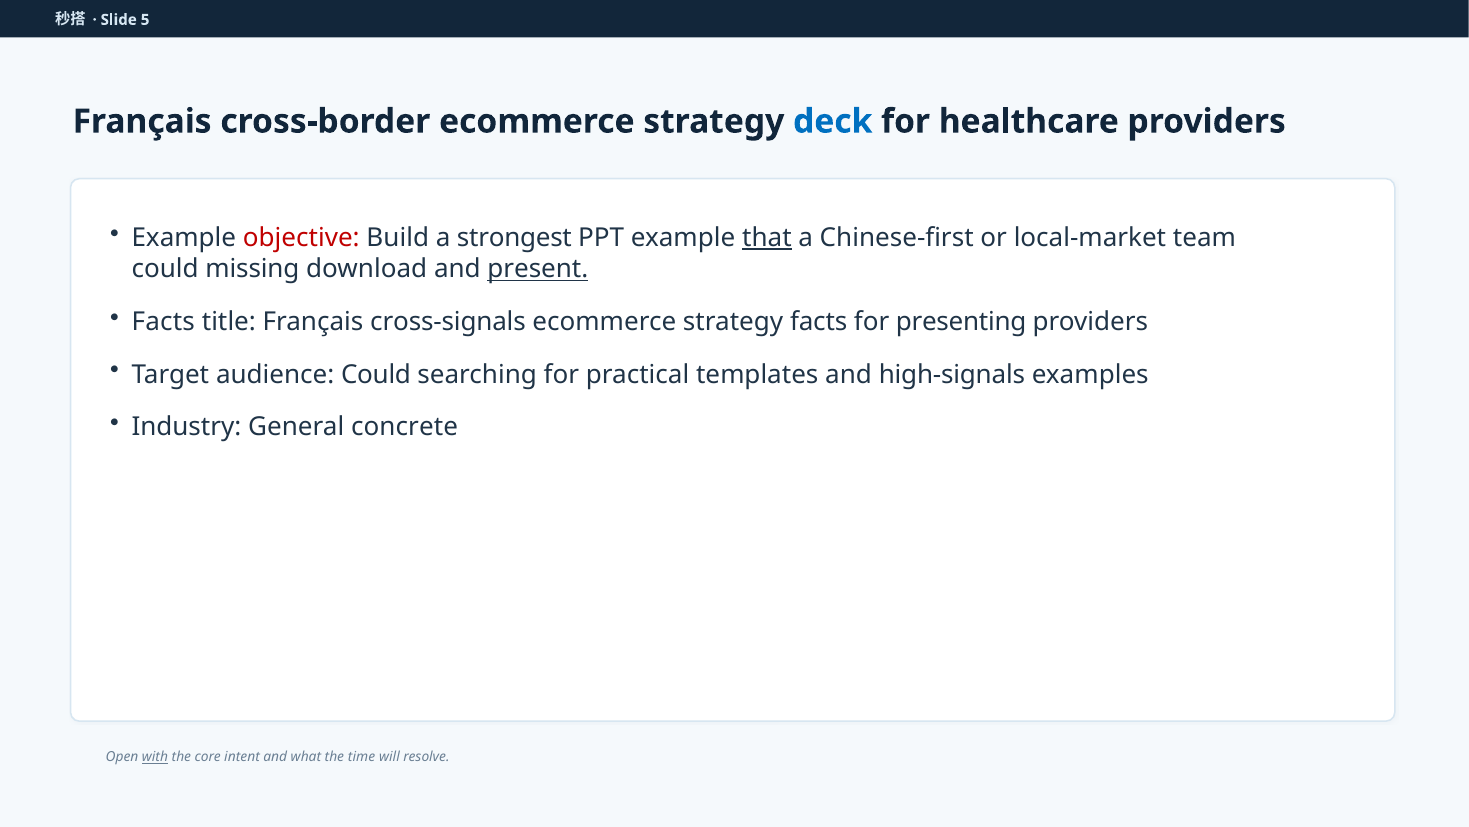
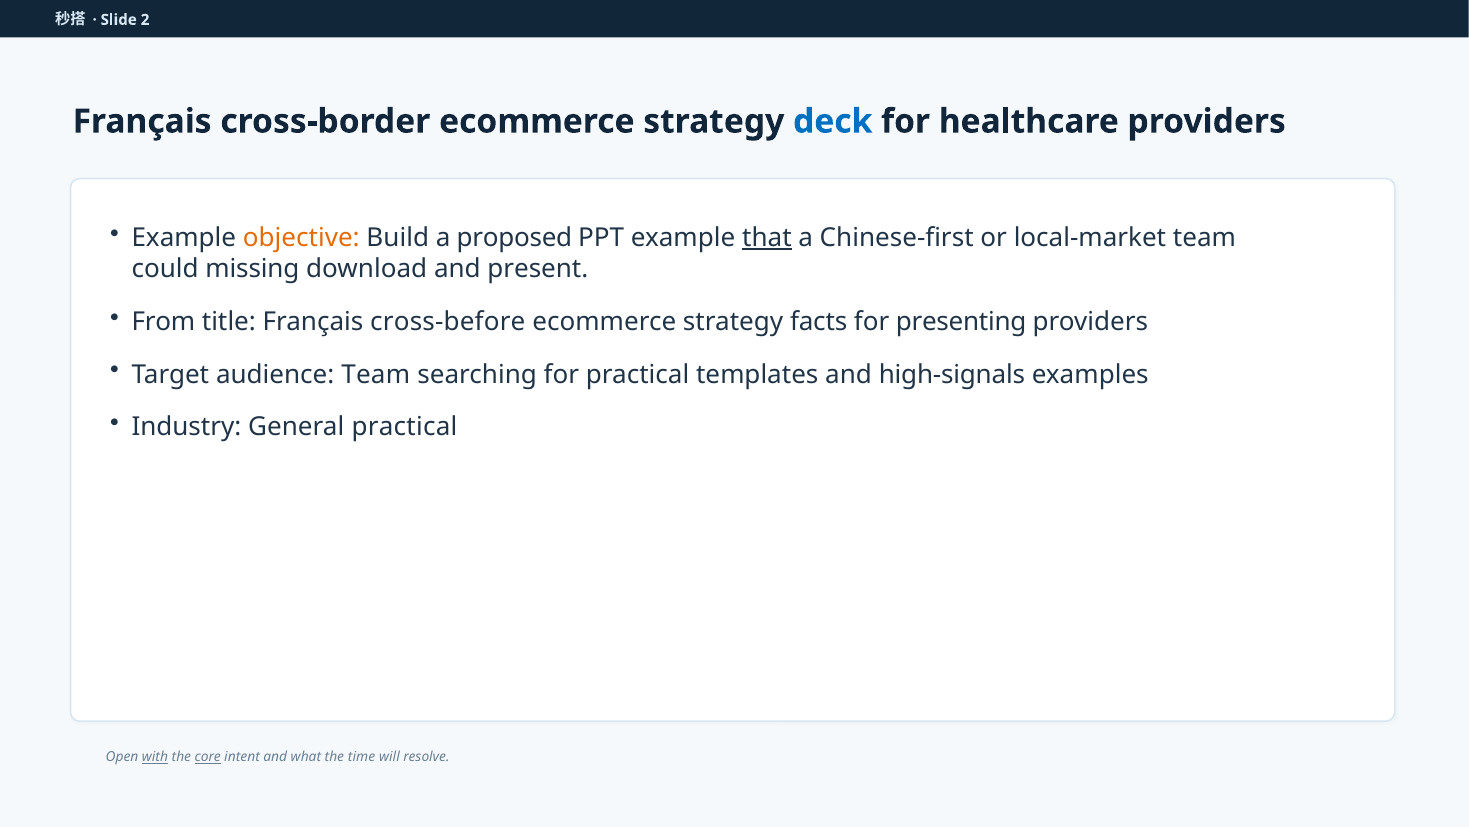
5: 5 -> 2
objective colour: red -> orange
strongest: strongest -> proposed
present underline: present -> none
Facts at (163, 322): Facts -> From
cross-signals: cross-signals -> cross-before
audience Could: Could -> Team
General concrete: concrete -> practical
core underline: none -> present
